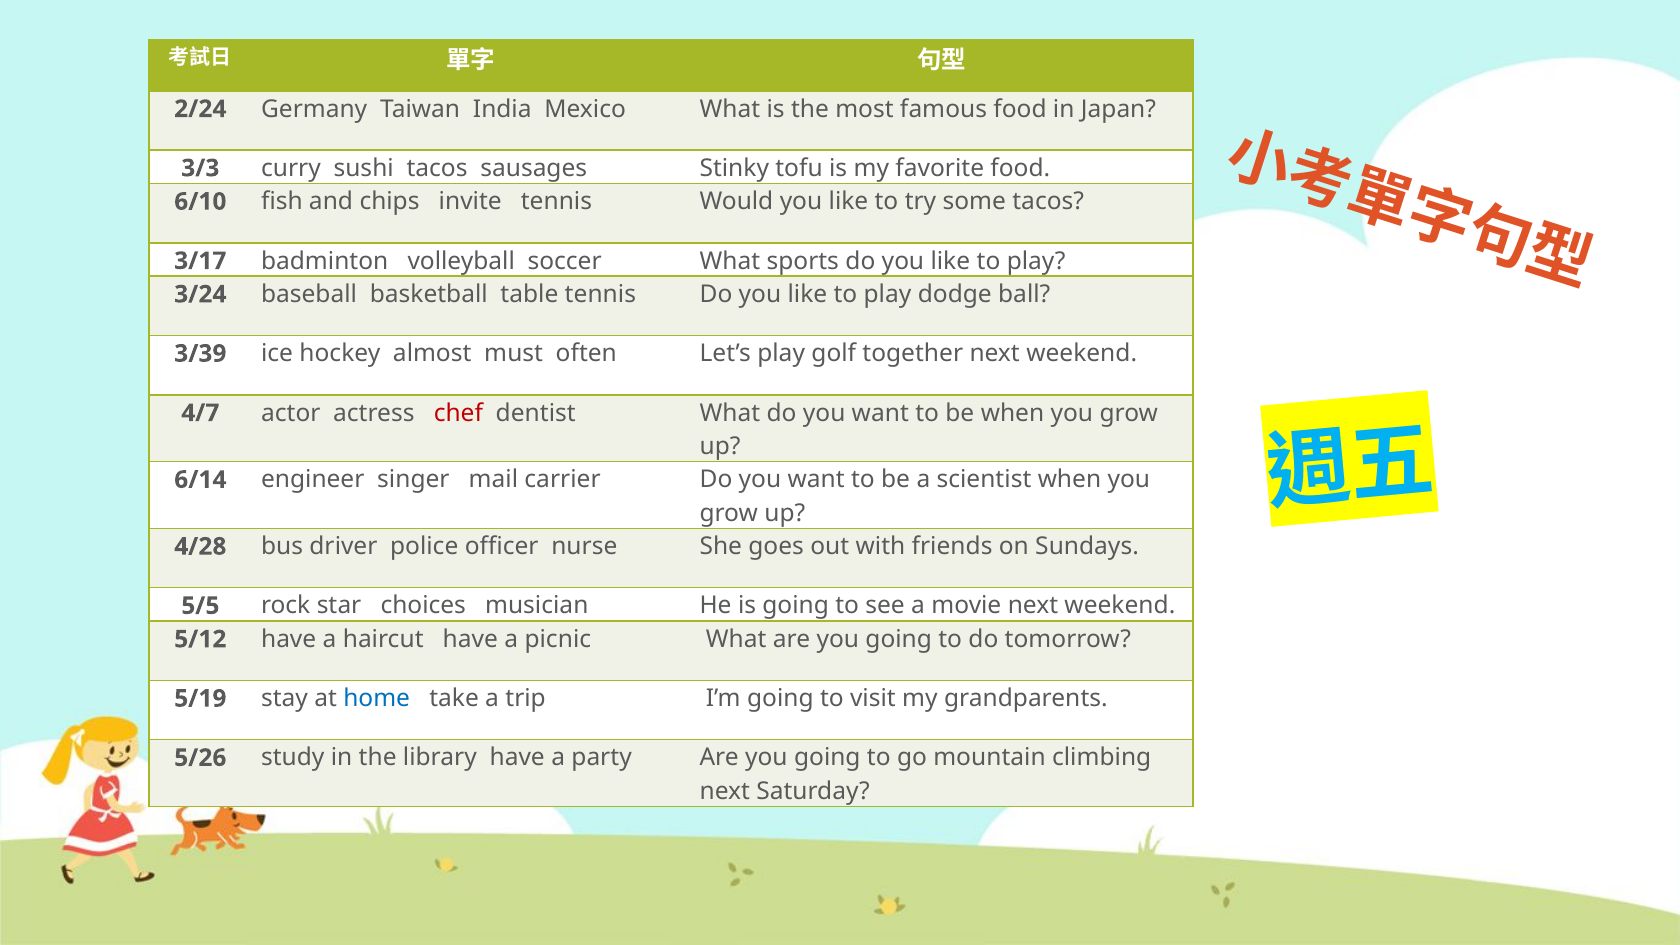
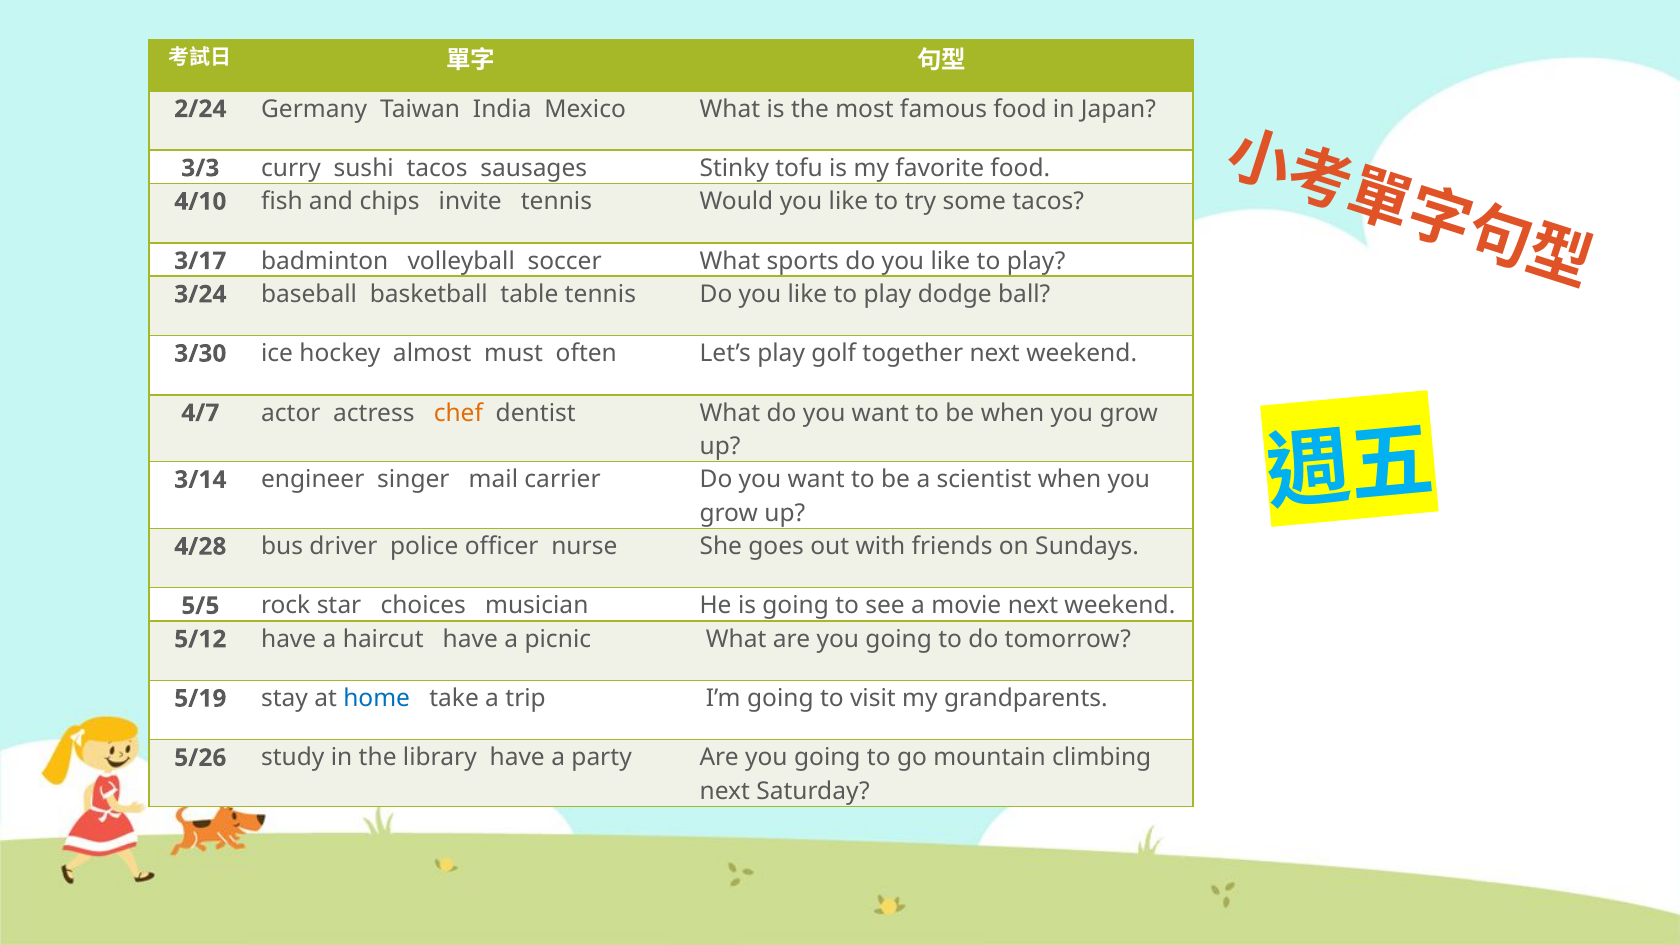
6/10: 6/10 -> 4/10
3/39: 3/39 -> 3/30
chef colour: red -> orange
6/14: 6/14 -> 3/14
